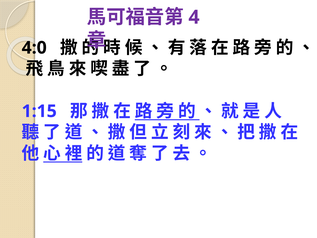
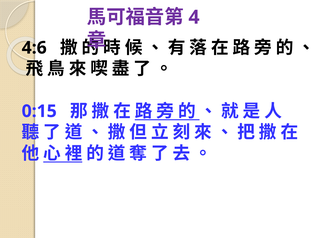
4:0: 4:0 -> 4:6
1:15: 1:15 -> 0:15
